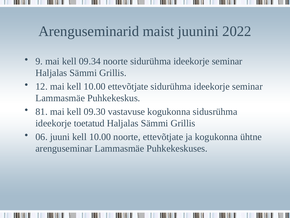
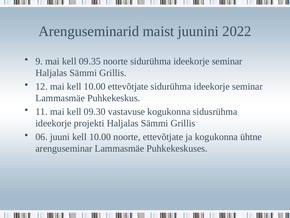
09.34: 09.34 -> 09.35
81: 81 -> 11
toetatud: toetatud -> projekti
